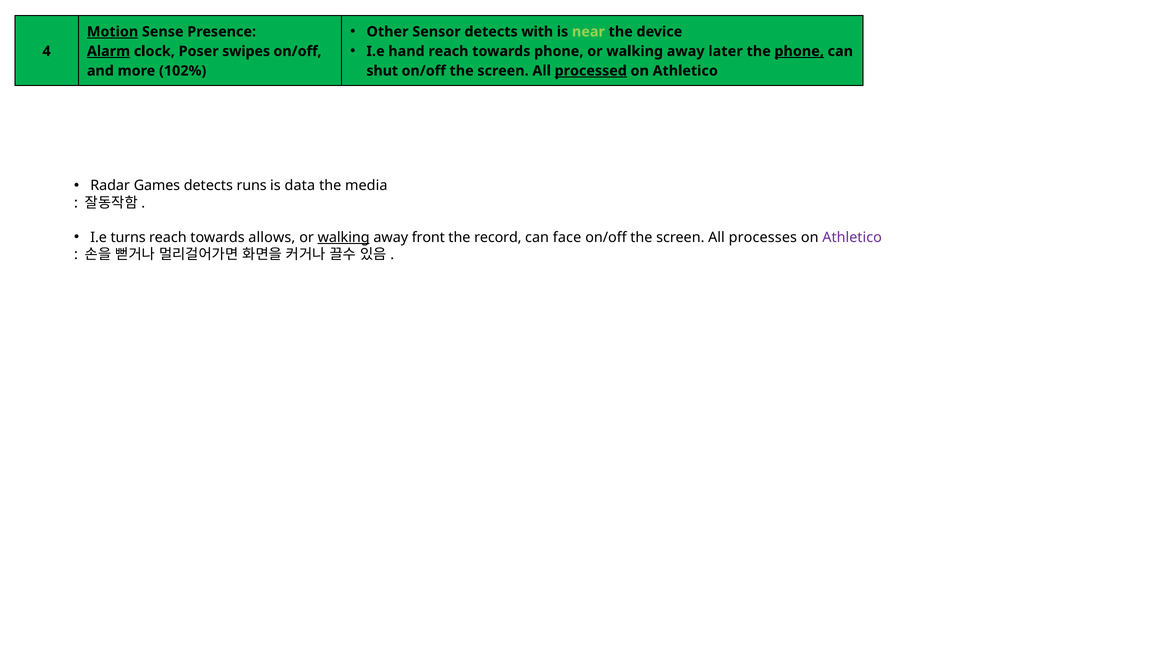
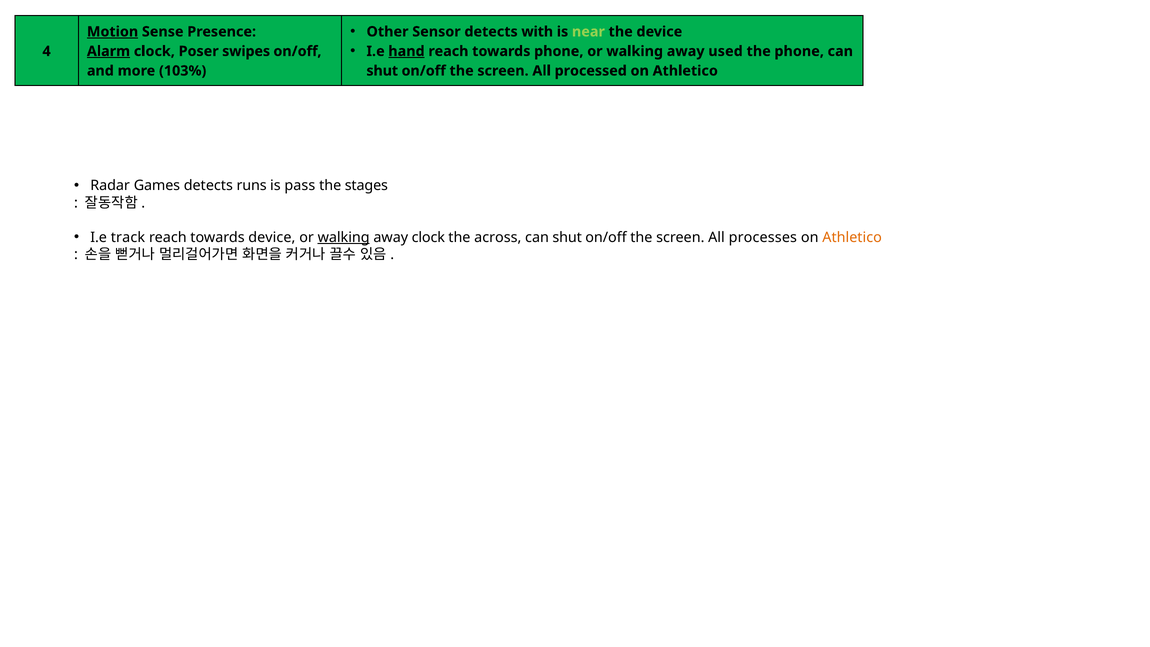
hand underline: none -> present
later: later -> used
phone at (799, 51) underline: present -> none
102%: 102% -> 103%
processed underline: present -> none
data: data -> pass
media: media -> stages
turns: turns -> track
towards allows: allows -> device
away front: front -> clock
record: record -> across
face at (567, 237): face -> shut
Athletico at (852, 237) colour: purple -> orange
